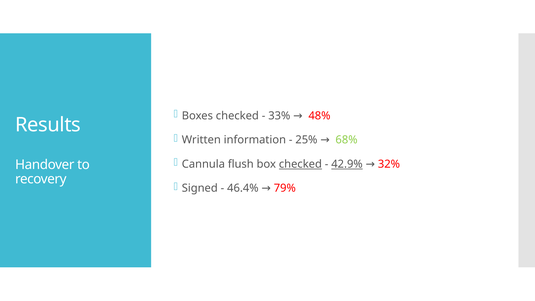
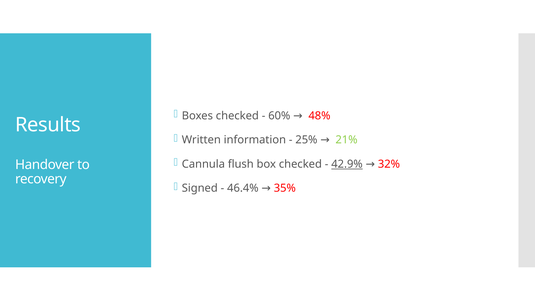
33%: 33% -> 60%
68%: 68% -> 21%
checked at (300, 164) underline: present -> none
79%: 79% -> 35%
